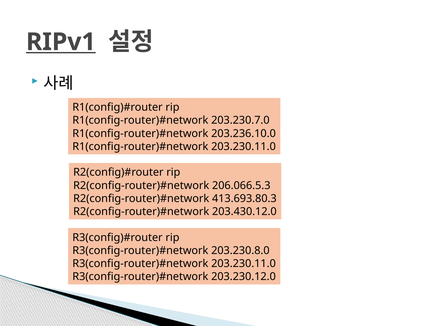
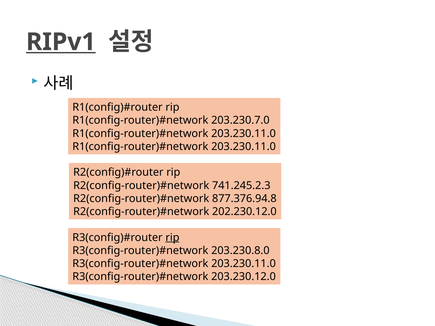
203.236.10.0 at (244, 134): 203.236.10.0 -> 203.230.11.0
206.066.5.3: 206.066.5.3 -> 741.245.2.3
413.693.80.3: 413.693.80.3 -> 877.376.94.8
203.430.12.0: 203.430.12.0 -> 202.230.12.0
rip at (172, 238) underline: none -> present
